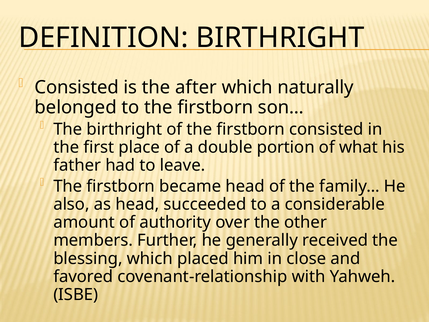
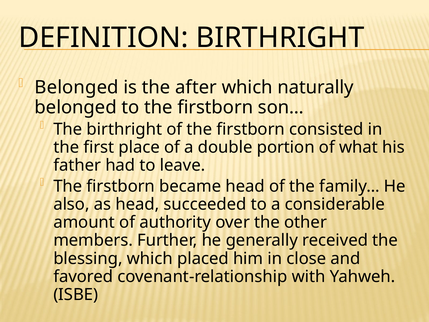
Consisted at (77, 87): Consisted -> Belonged
